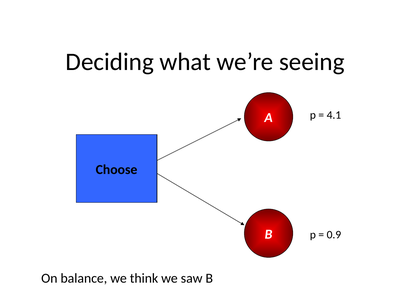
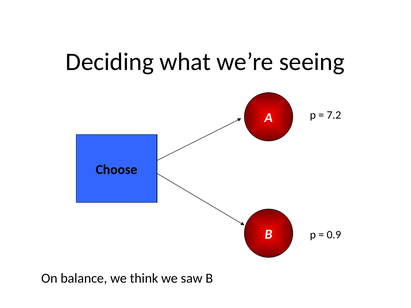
4.1: 4.1 -> 7.2
